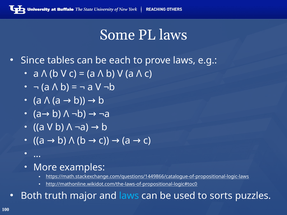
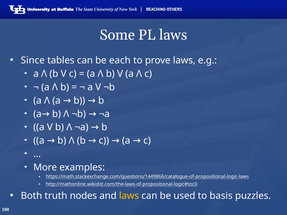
major: major -> nodes
laws at (129, 196) colour: light blue -> yellow
sorts: sorts -> basis
